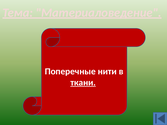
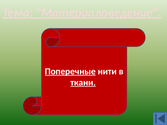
Поперечные underline: none -> present
